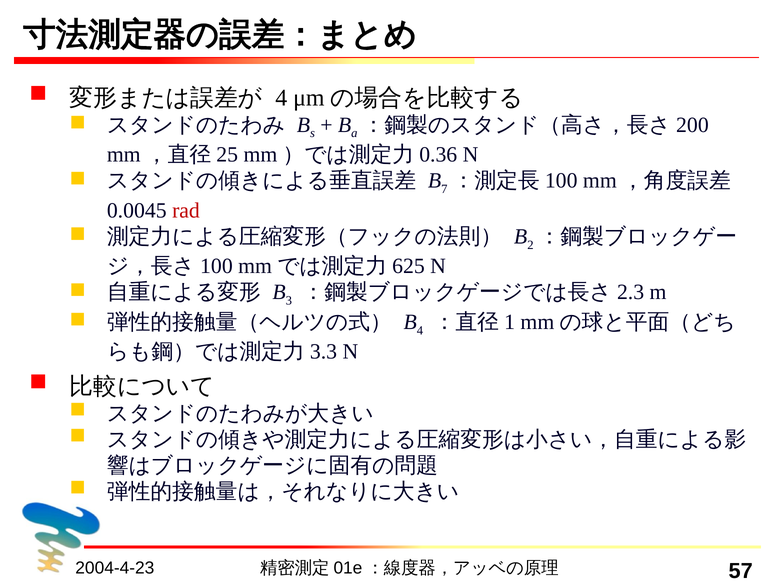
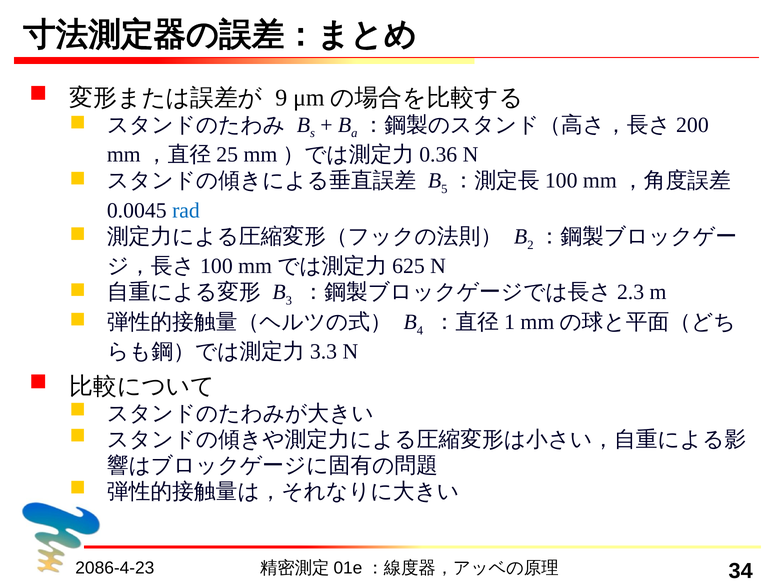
4 at (281, 98): 4 -> 9
7: 7 -> 5
rad colour: red -> blue
2004-4-23: 2004-4-23 -> 2086-4-23
57: 57 -> 34
